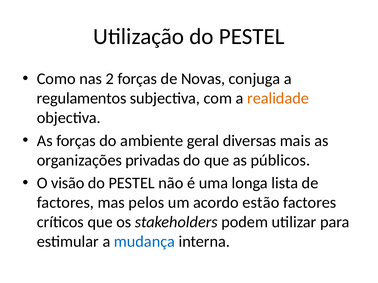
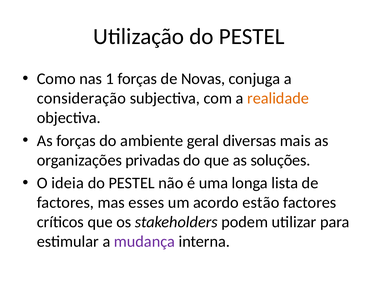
2: 2 -> 1
regulamentos: regulamentos -> consideração
públicos: públicos -> soluções
visão: visão -> ideia
pelos: pelos -> esses
mudança colour: blue -> purple
